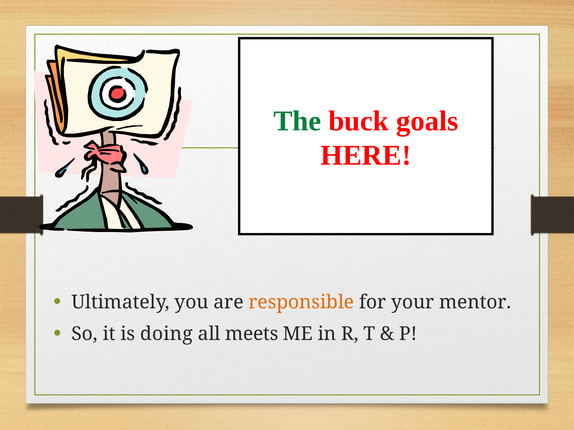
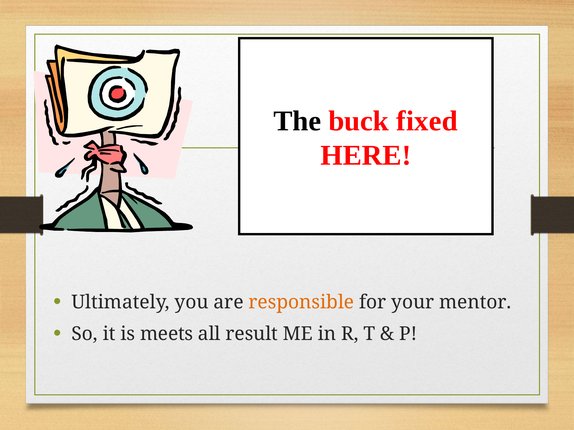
The colour: green -> black
goals: goals -> fixed
doing: doing -> meets
meets: meets -> result
